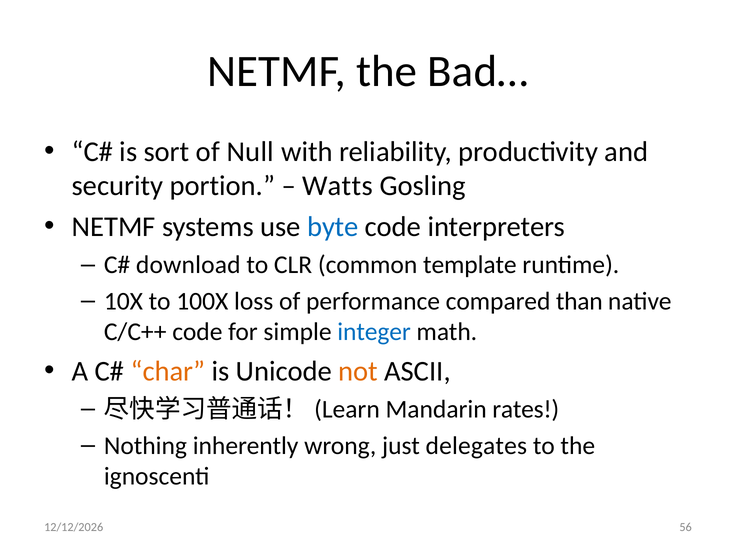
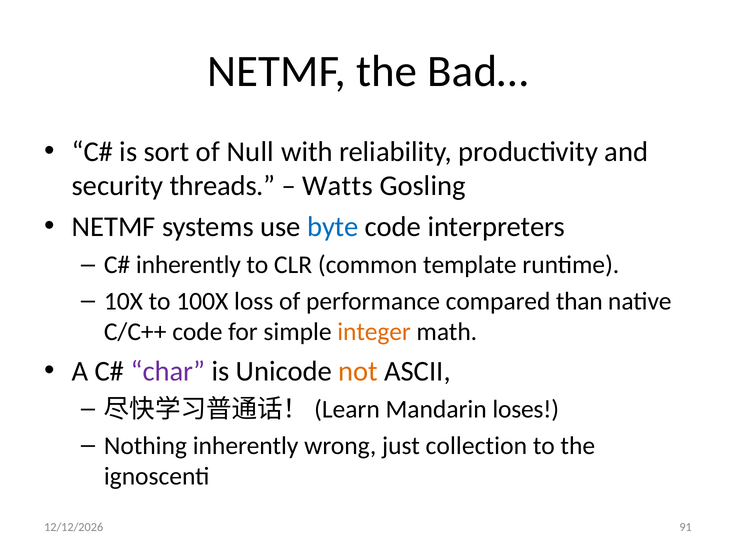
portion: portion -> threads
download at (188, 265): download -> inherently
integer colour: blue -> orange
char colour: orange -> purple
rates: rates -> loses
delegates: delegates -> collection
56: 56 -> 91
